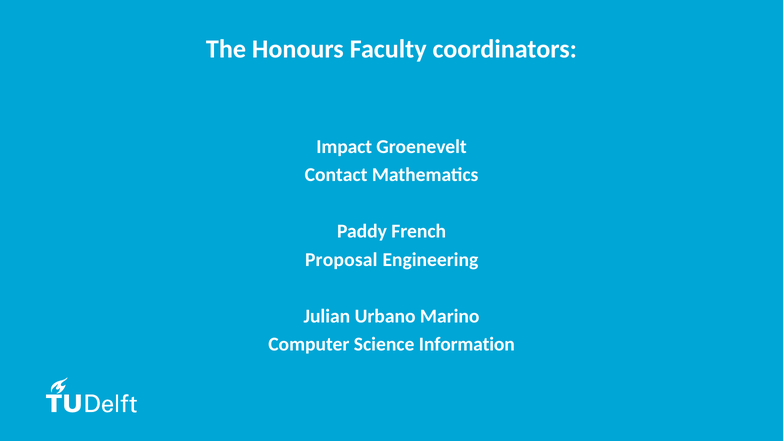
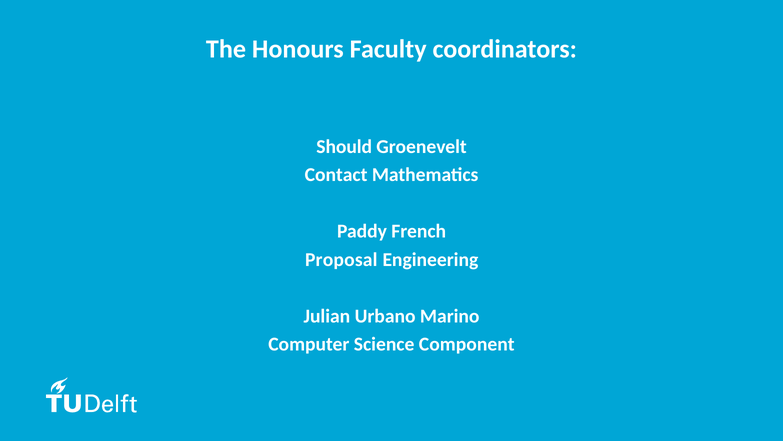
Impact: Impact -> Should
Information: Information -> Component
